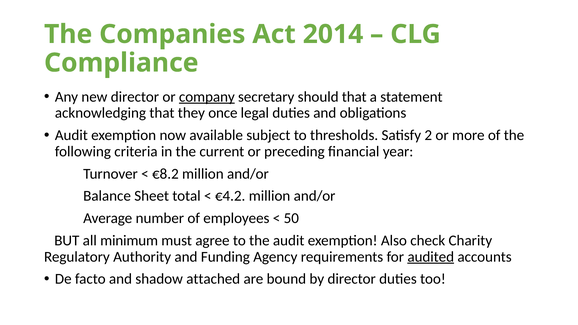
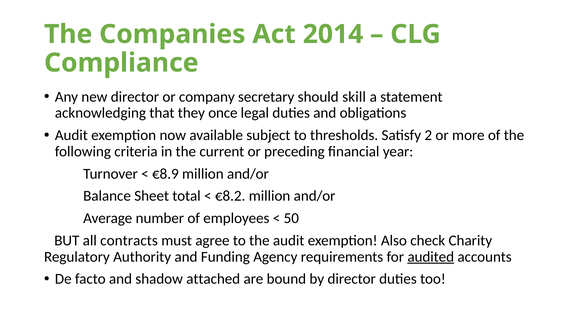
company underline: present -> none
should that: that -> skill
€8.2: €8.2 -> €8.9
€4.2: €4.2 -> €8.2
minimum: minimum -> contracts
